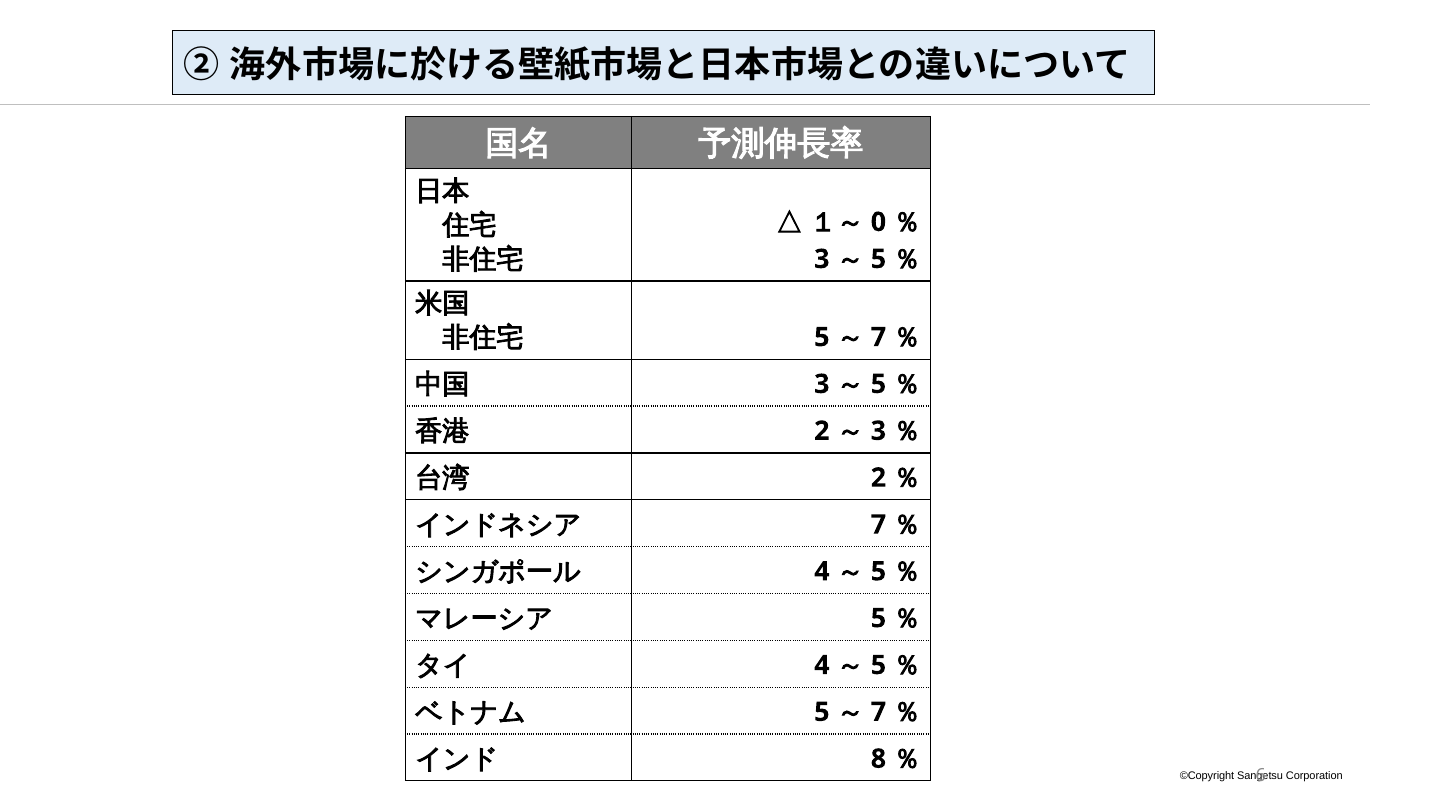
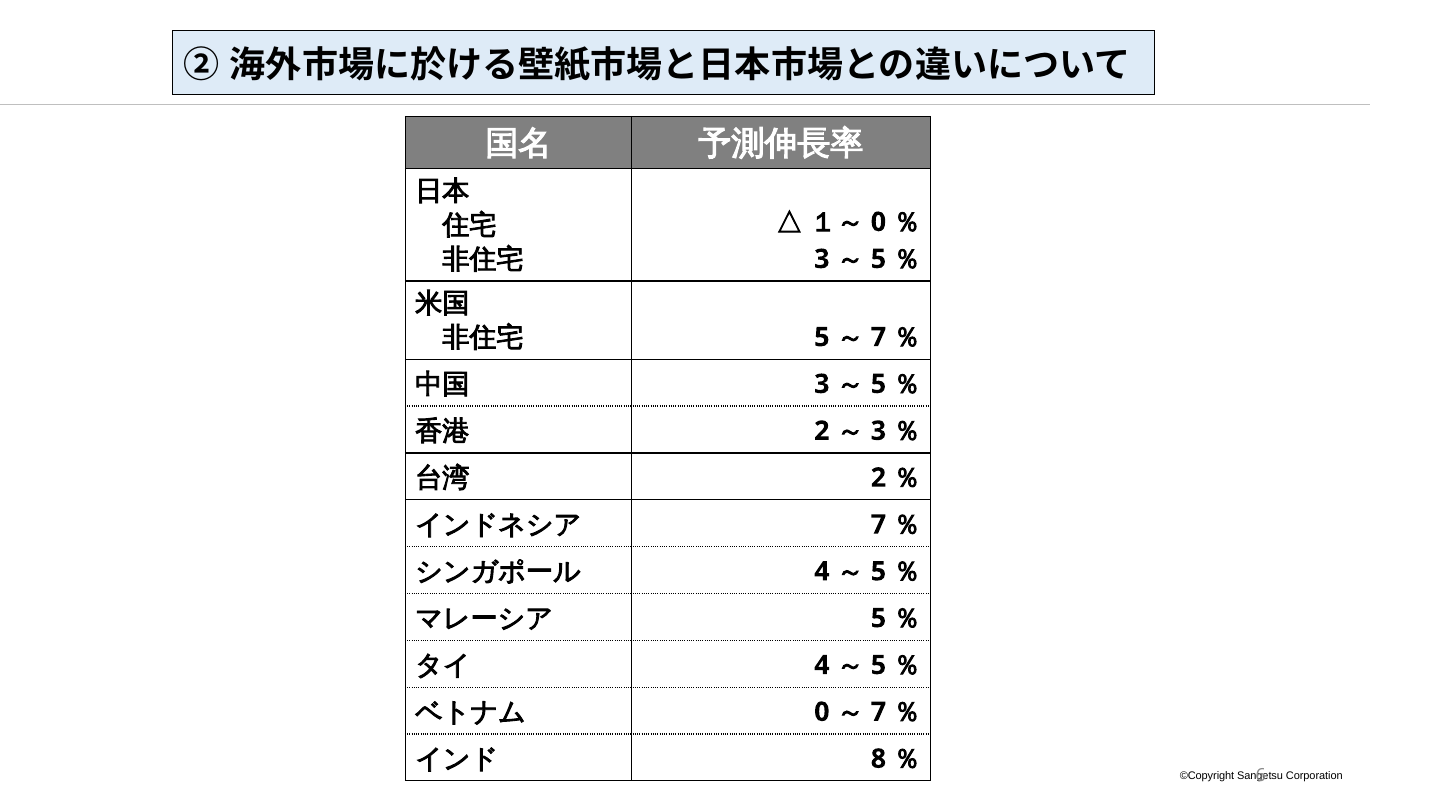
5 at (822, 712): 5 -> 0
